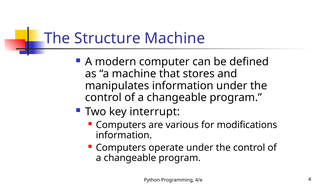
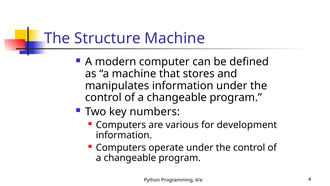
interrupt: interrupt -> numbers
modifications: modifications -> development
